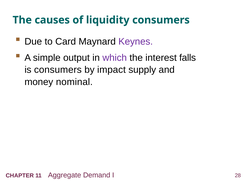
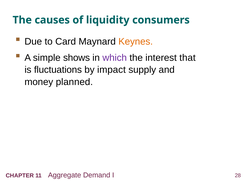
Keynes colour: purple -> orange
output: output -> shows
falls: falls -> that
is consumers: consumers -> fluctuations
nominal: nominal -> planned
